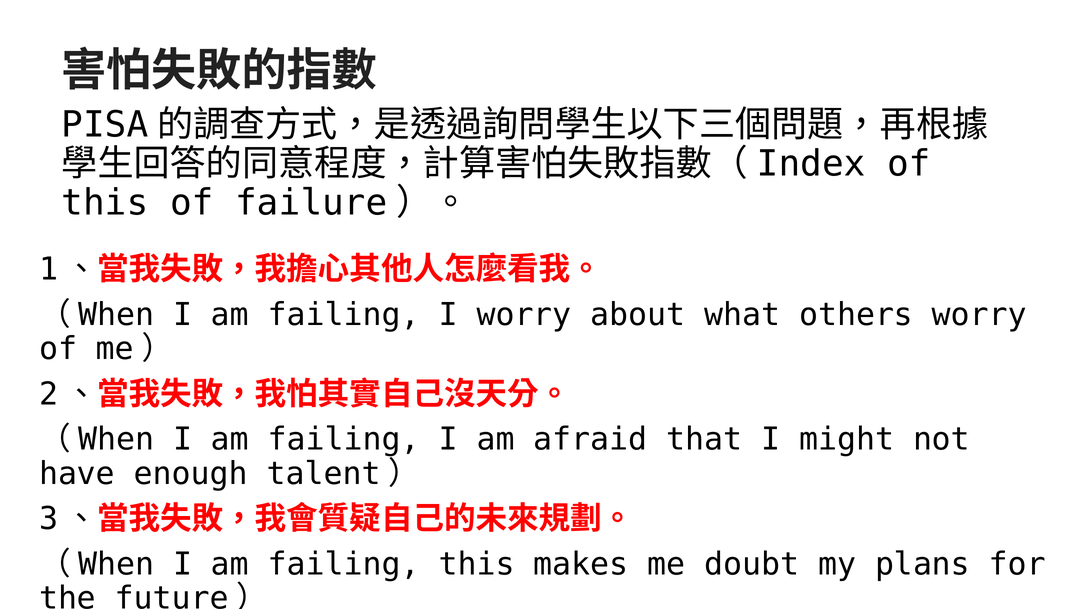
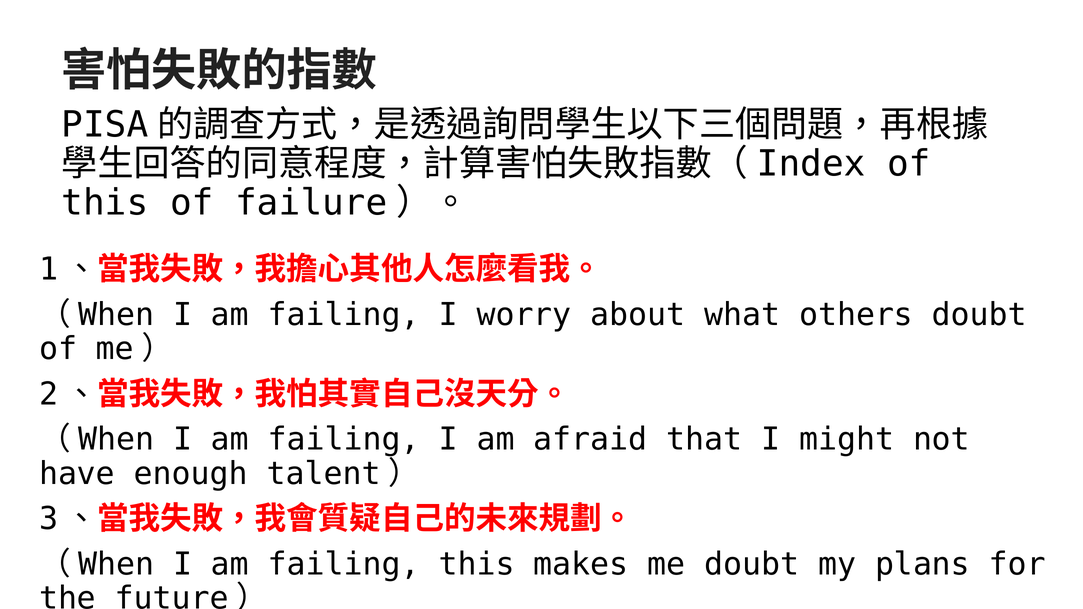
others worry: worry -> doubt
